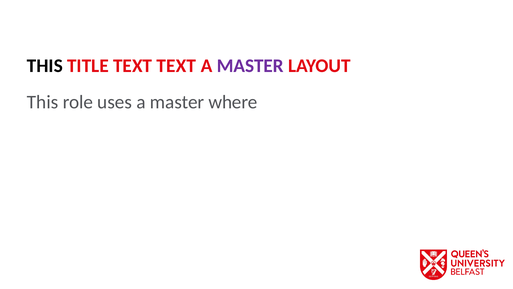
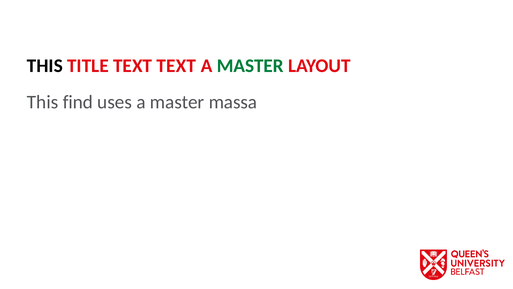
MASTER at (250, 66) colour: purple -> green
role: role -> find
where: where -> massa
